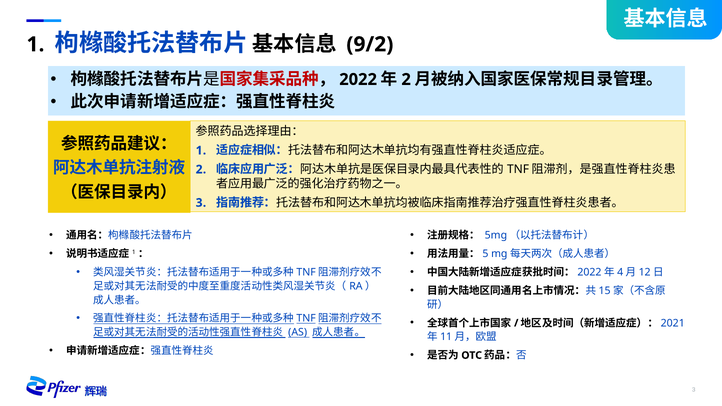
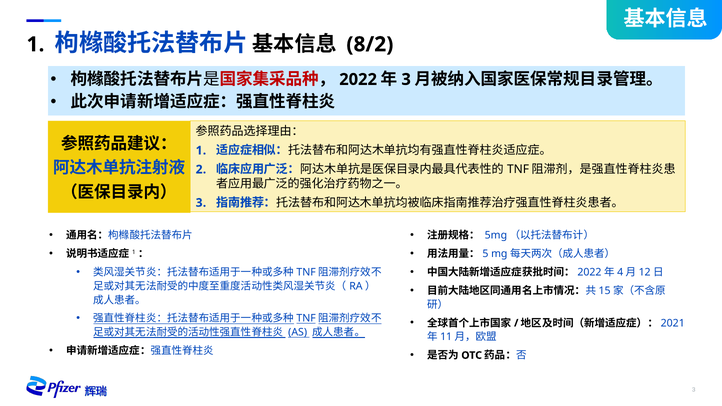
9/2: 9/2 -> 8/2
2 at (406, 79): 2 -> 3
